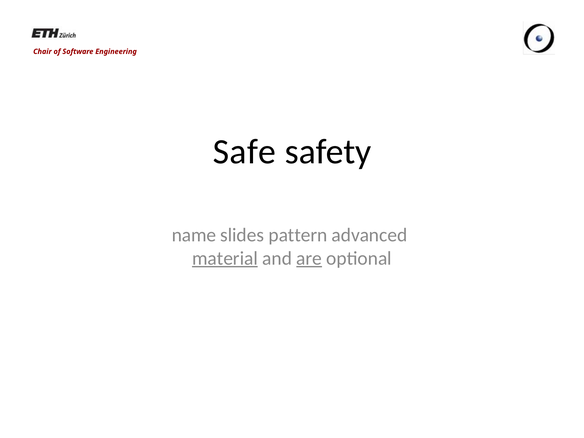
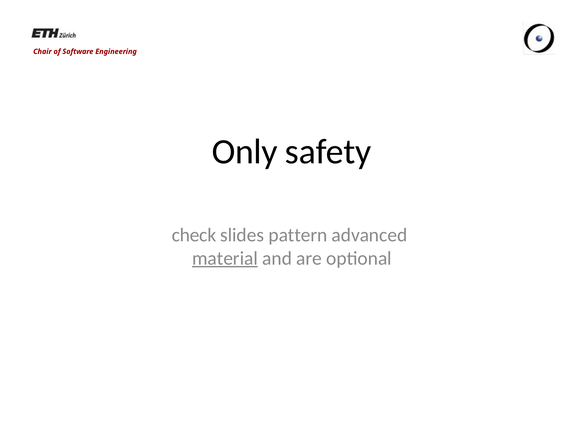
Safe: Safe -> Only
name: name -> check
are underline: present -> none
